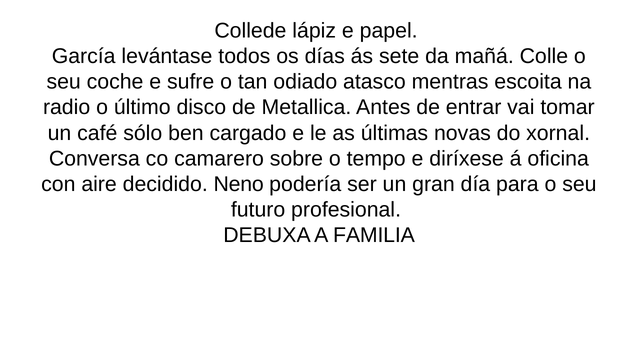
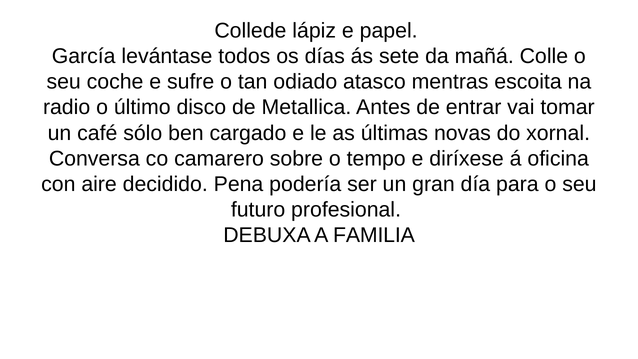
Neno: Neno -> Pena
